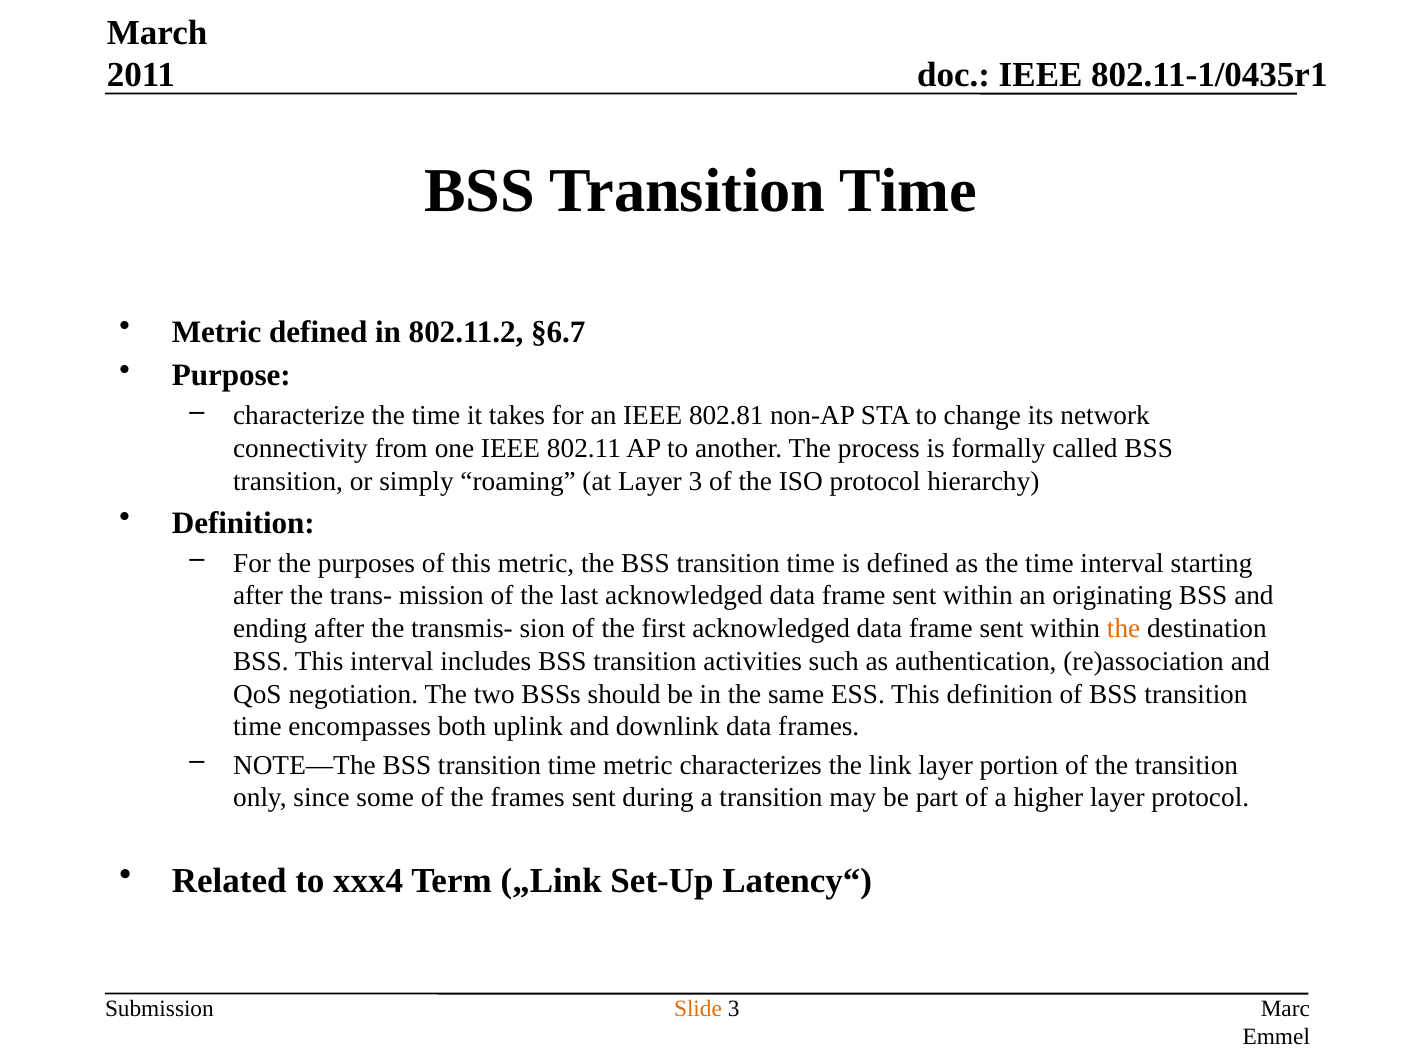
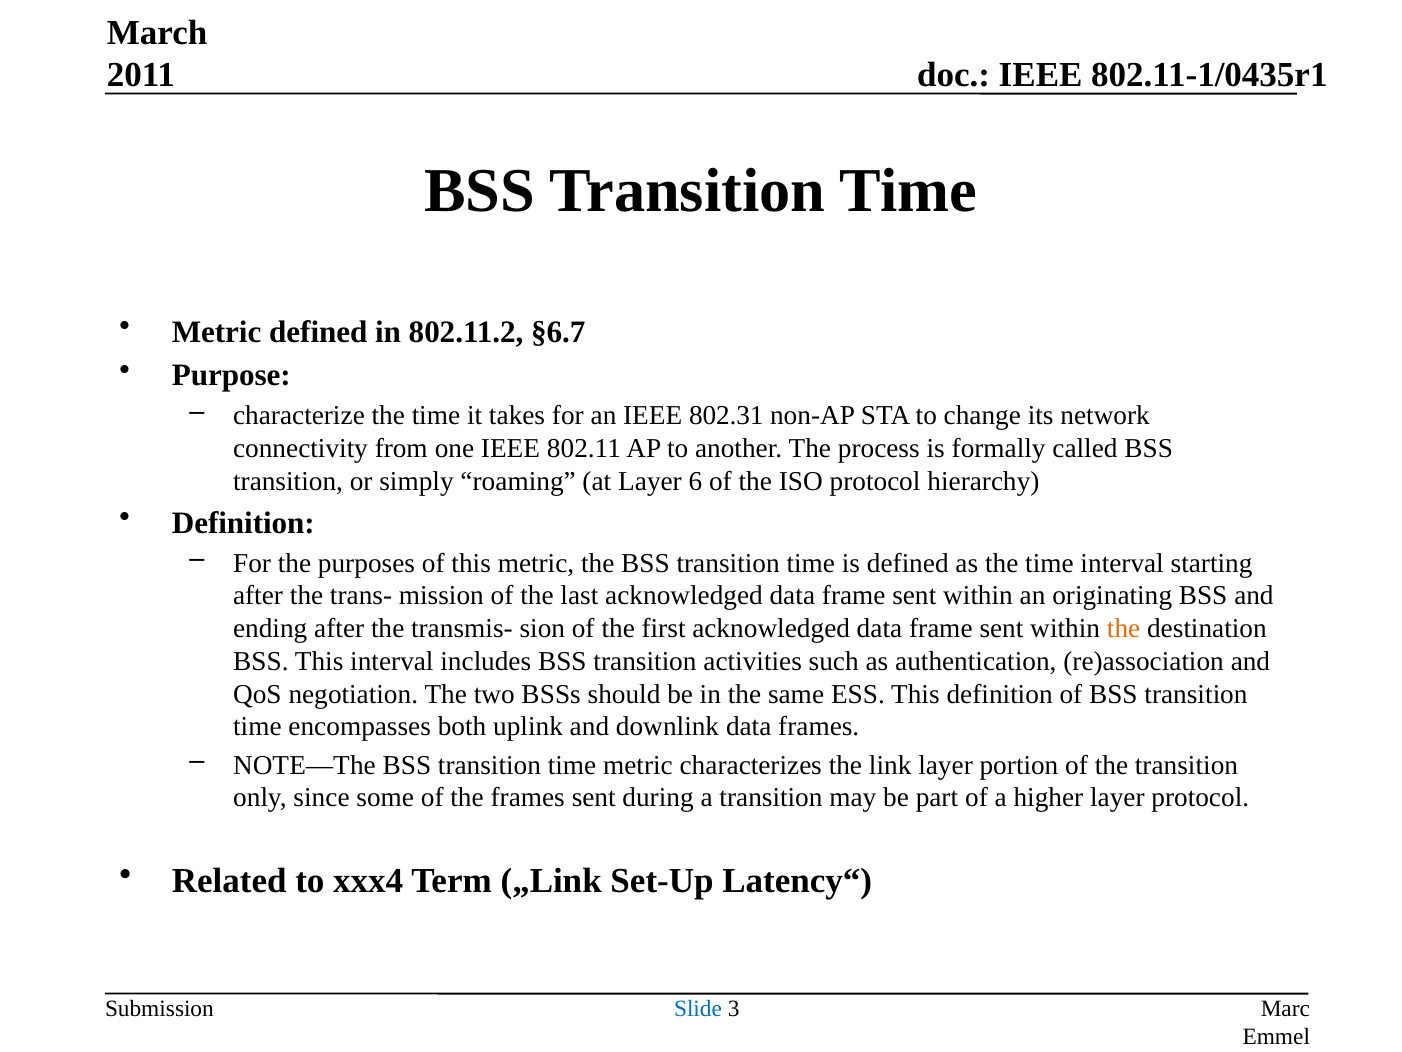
802.81: 802.81 -> 802.31
Layer 3: 3 -> 6
Slide colour: orange -> blue
